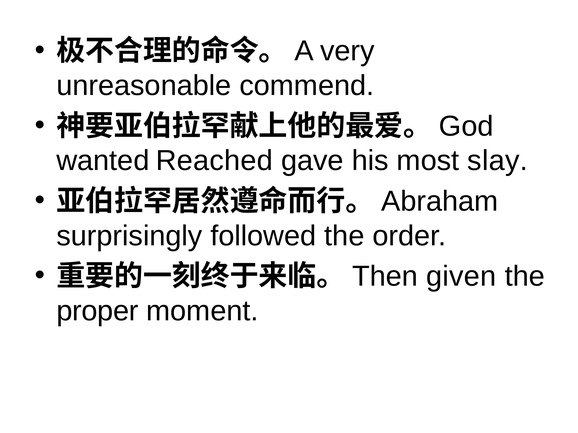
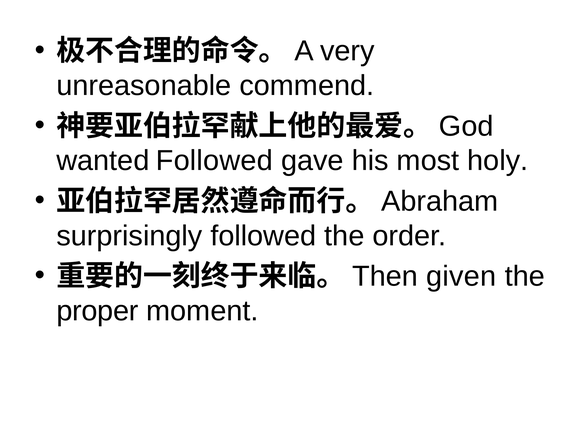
wanted Reached: Reached -> Followed
slay: slay -> holy
